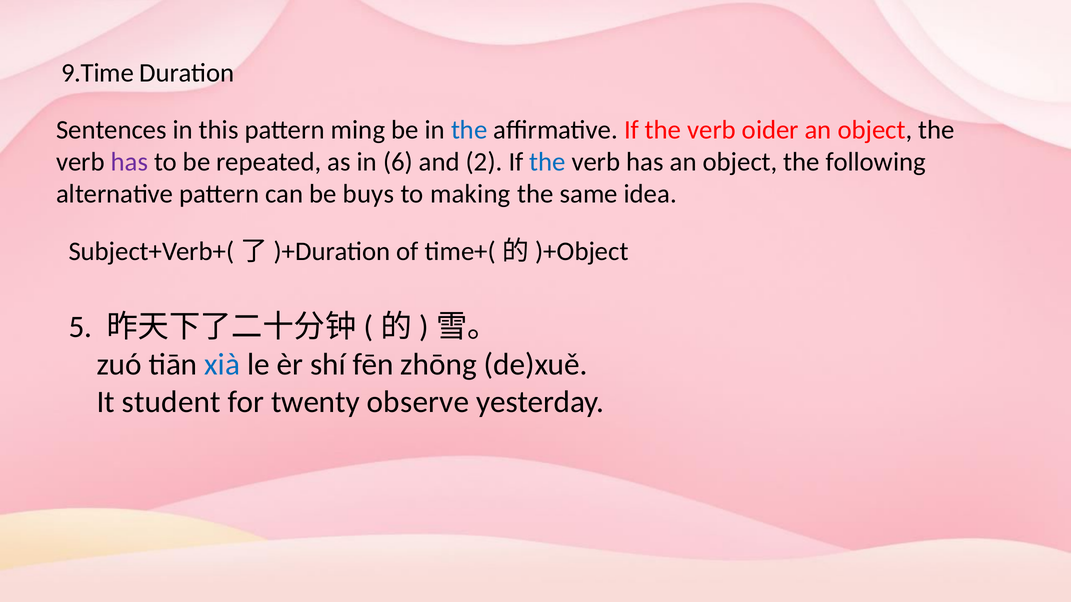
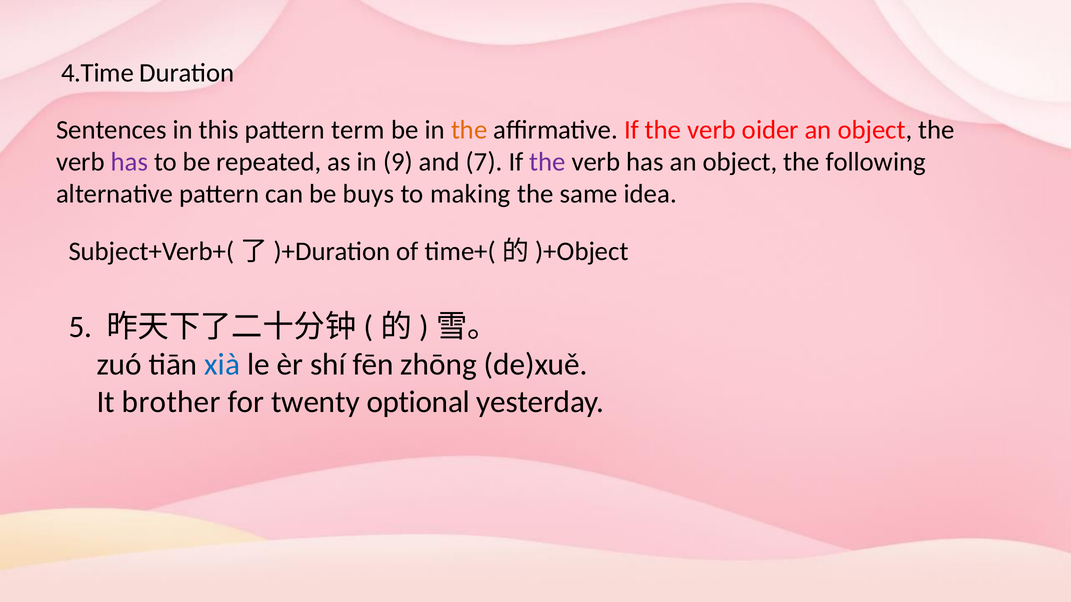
9.Time: 9.Time -> 4.Time
ming: ming -> term
the at (469, 130) colour: blue -> orange
6: 6 -> 9
2: 2 -> 7
the at (547, 162) colour: blue -> purple
student: student -> brother
observe: observe -> optional
